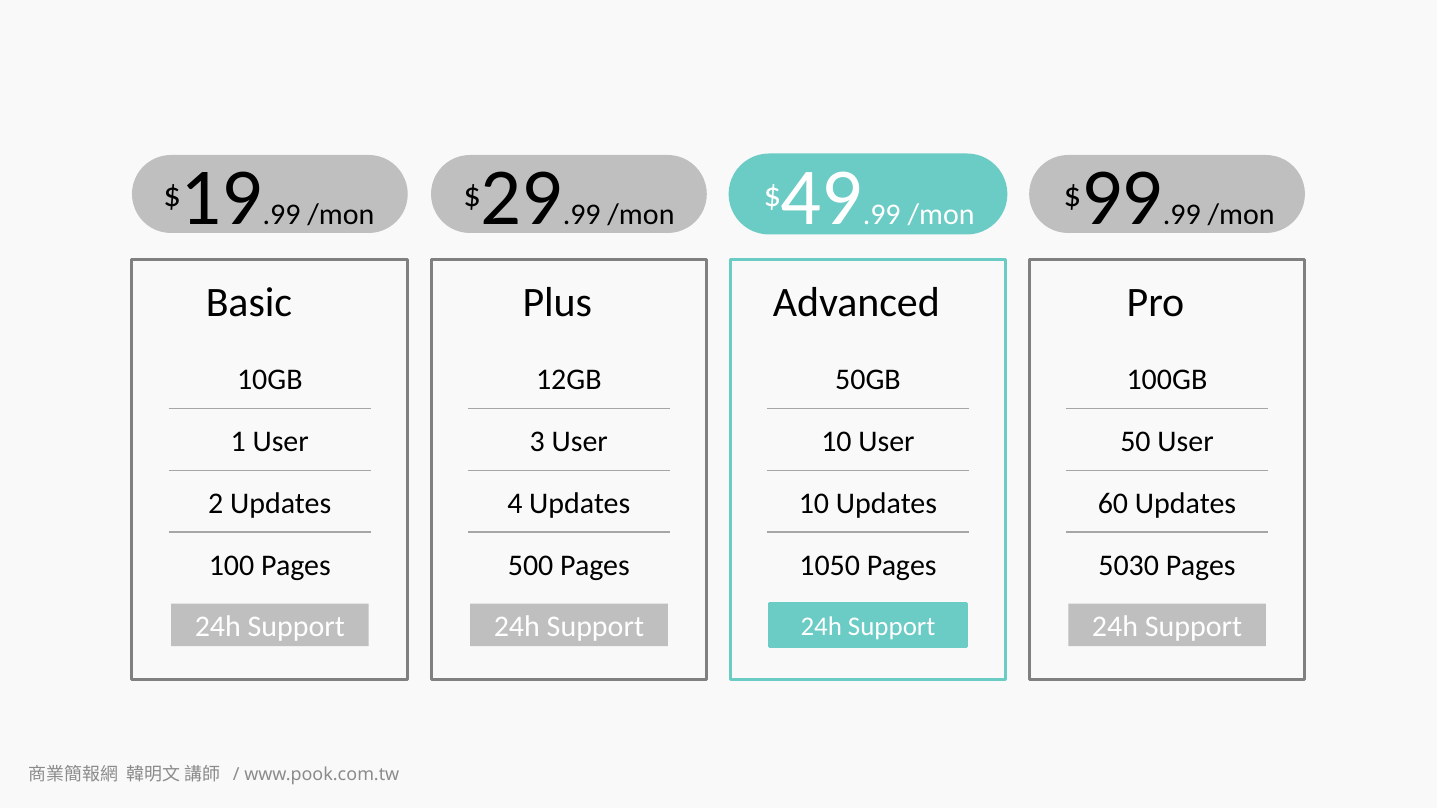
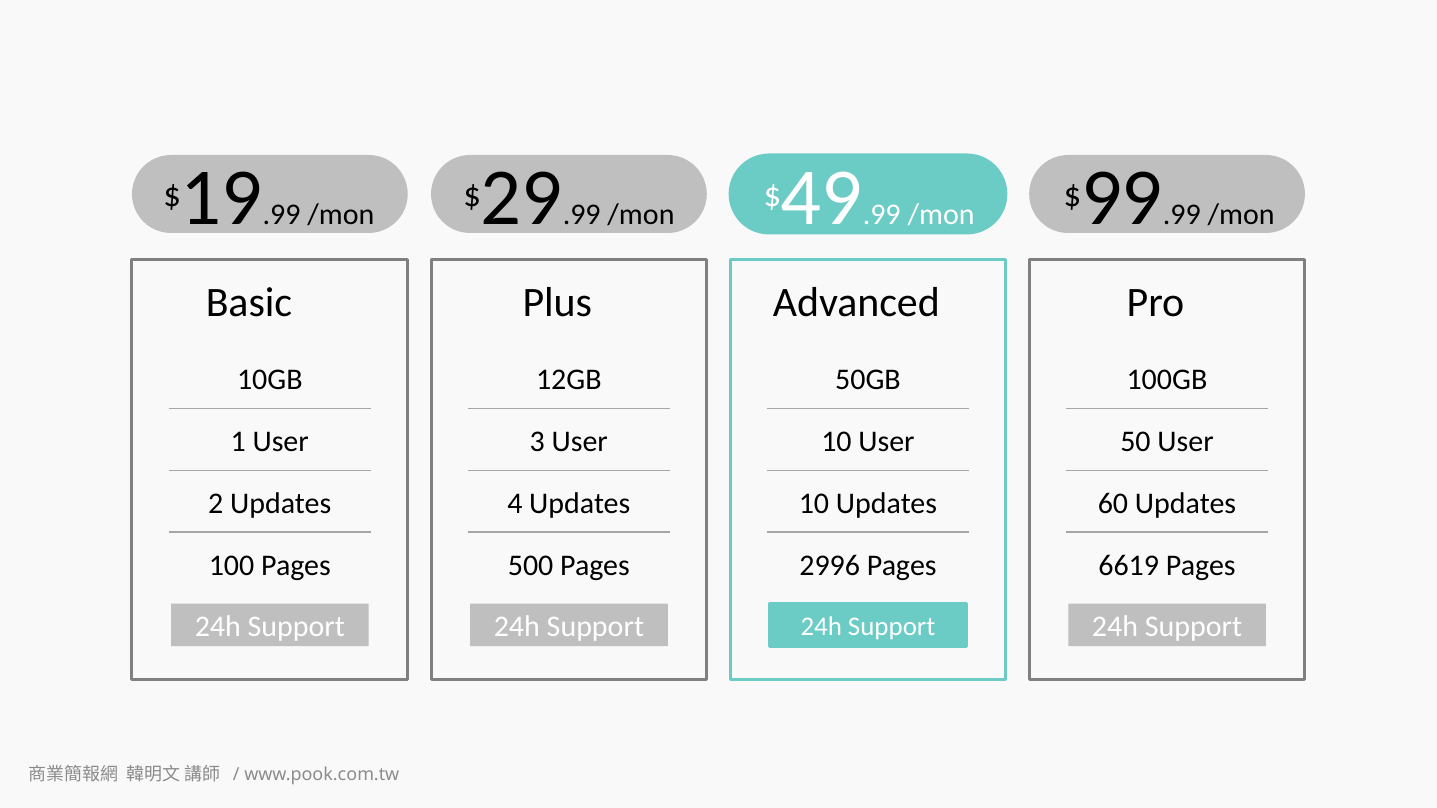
1050: 1050 -> 2996
5030: 5030 -> 6619
